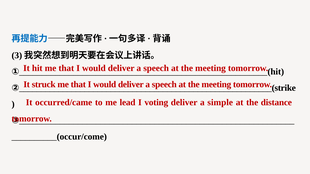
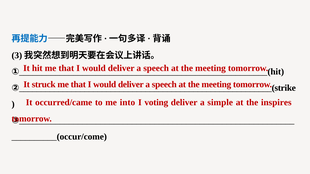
lead: lead -> into
distance: distance -> inspires
